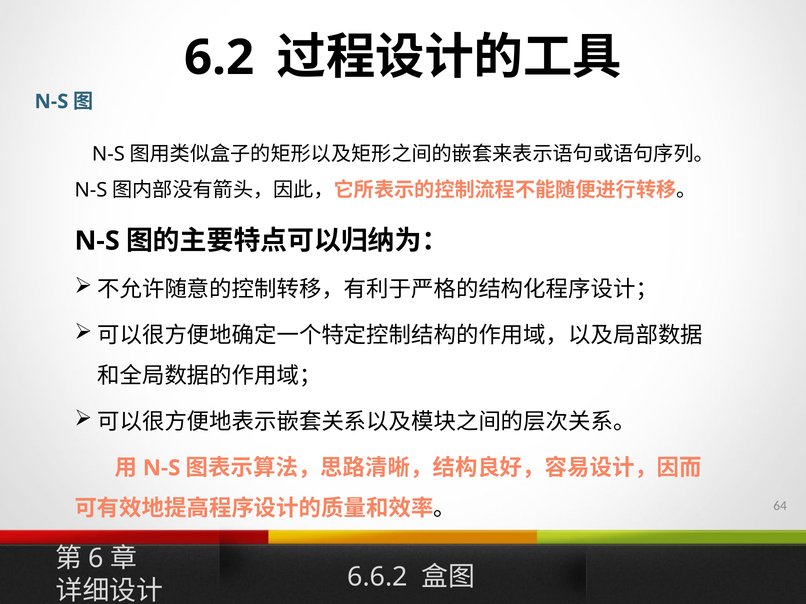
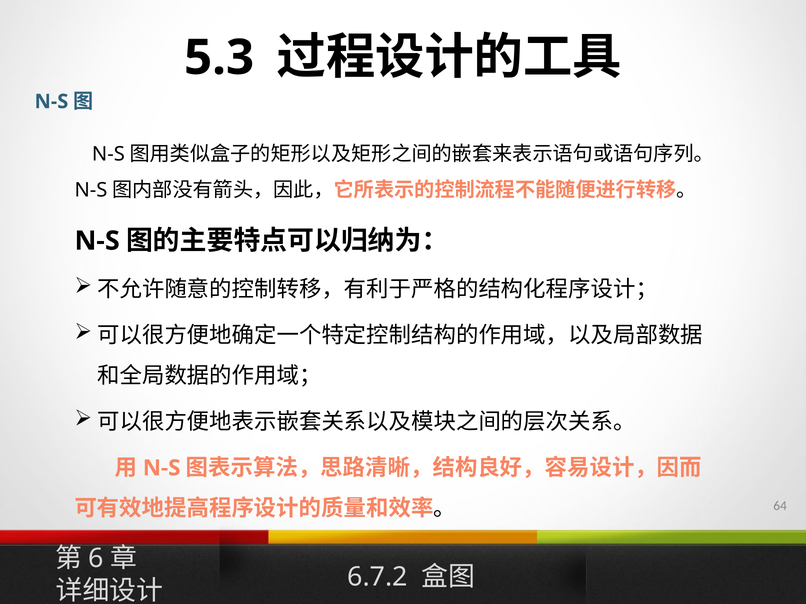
6.2: 6.2 -> 5.3
6.6.2: 6.6.2 -> 6.7.2
